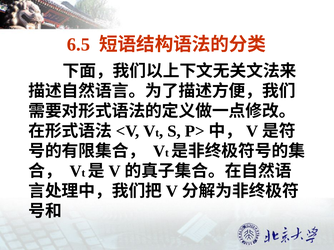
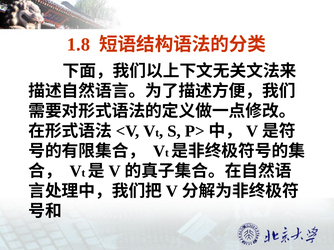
6.5: 6.5 -> 1.8
